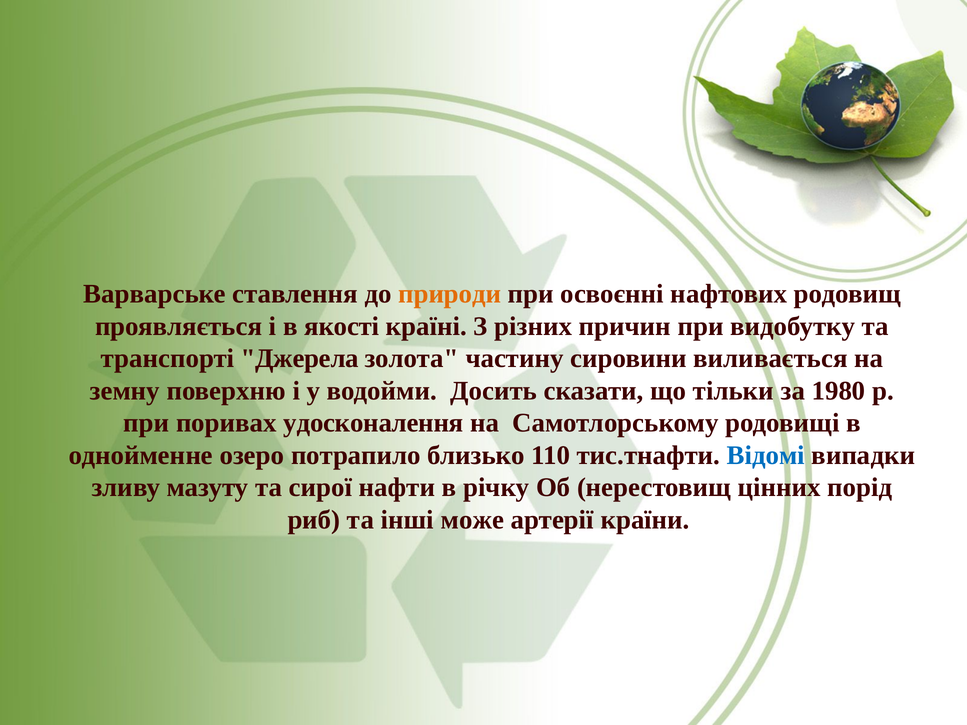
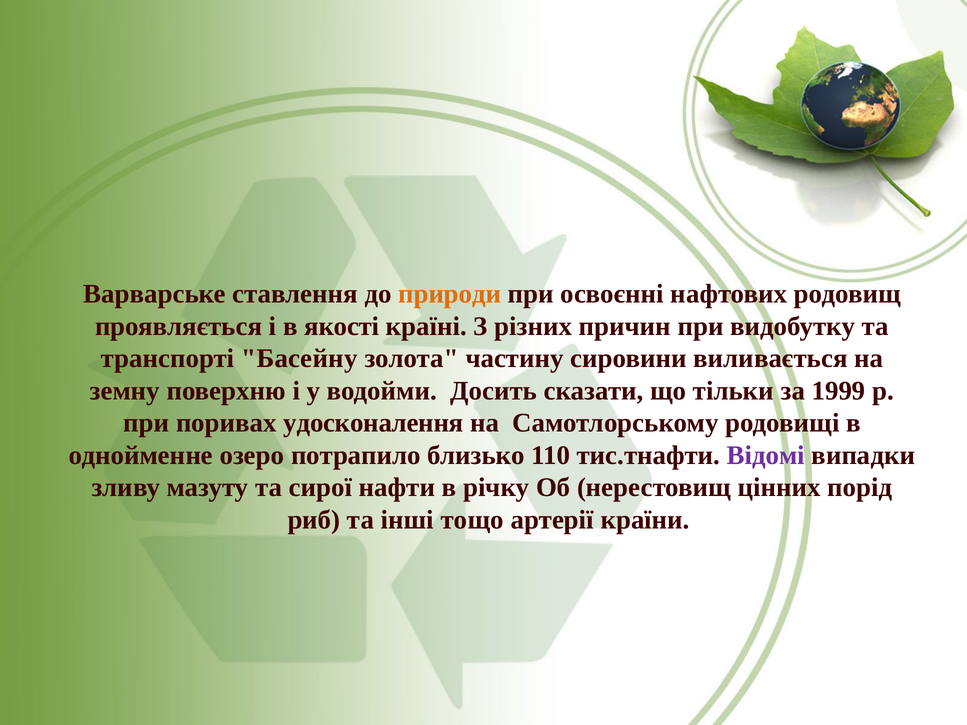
Джерела: Джерела -> Басейну
1980: 1980 -> 1999
Відомі colour: blue -> purple
може: може -> тощо
